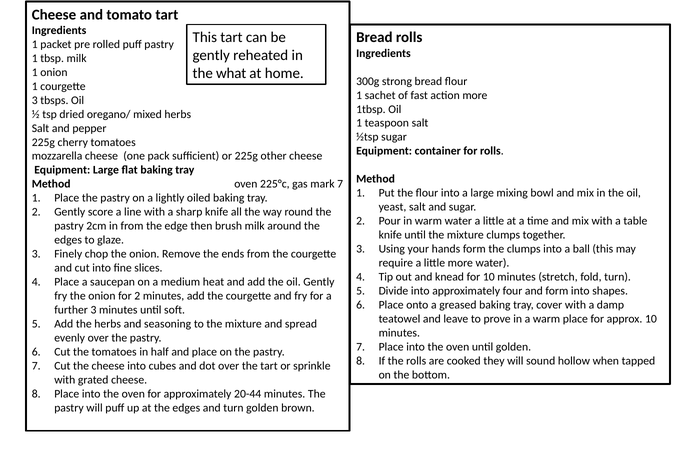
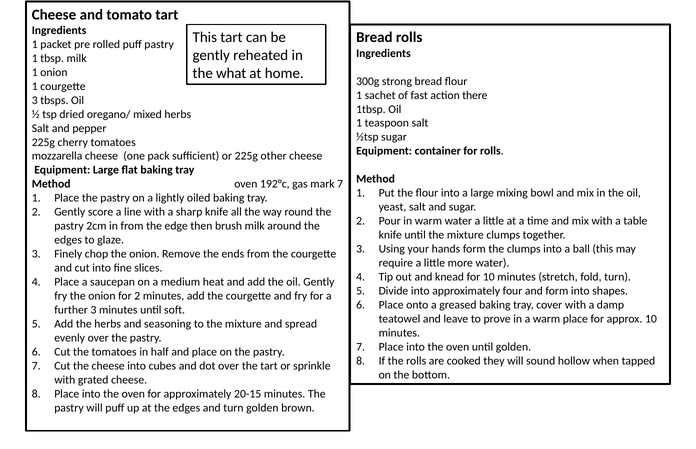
action more: more -> there
225°c: 225°c -> 192°c
20-44: 20-44 -> 20-15
